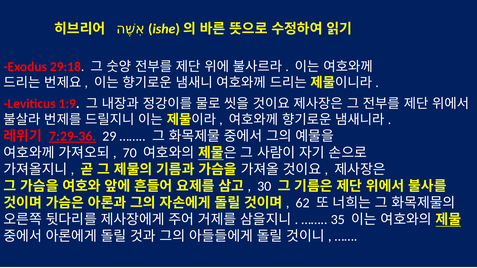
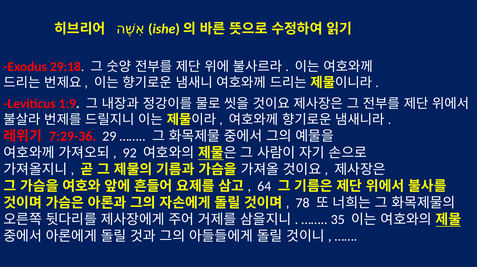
7:29-36 underline: present -> none
70: 70 -> 92
30: 30 -> 64
62: 62 -> 78
